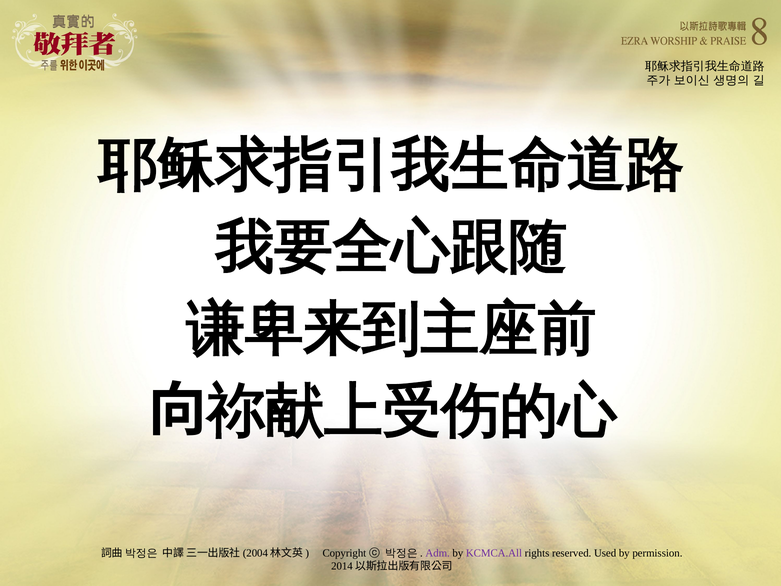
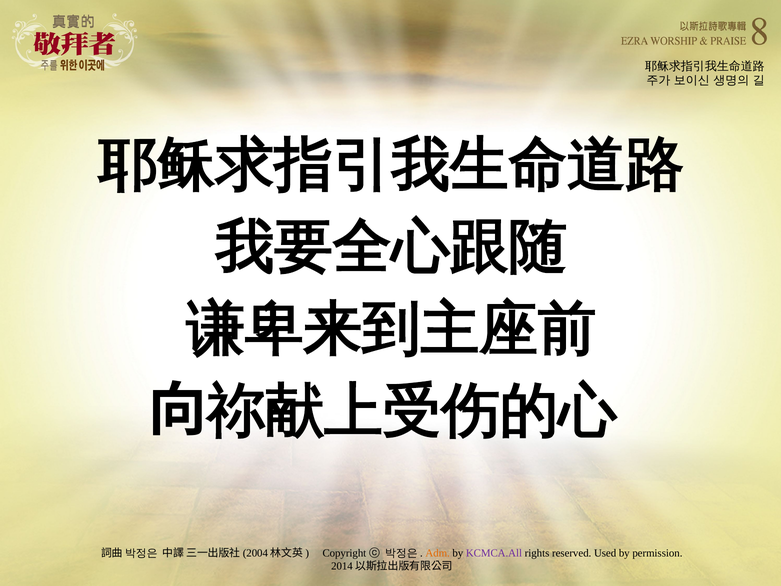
Adm colour: purple -> orange
